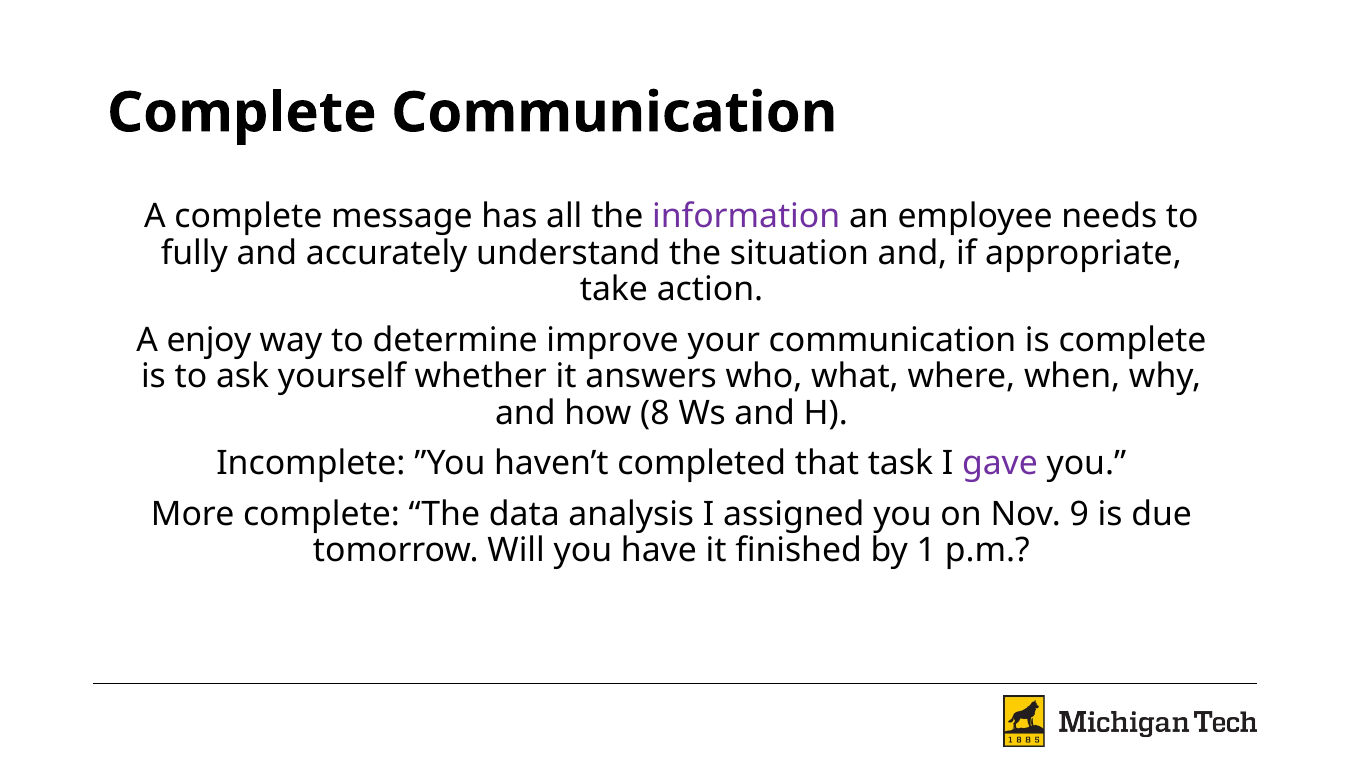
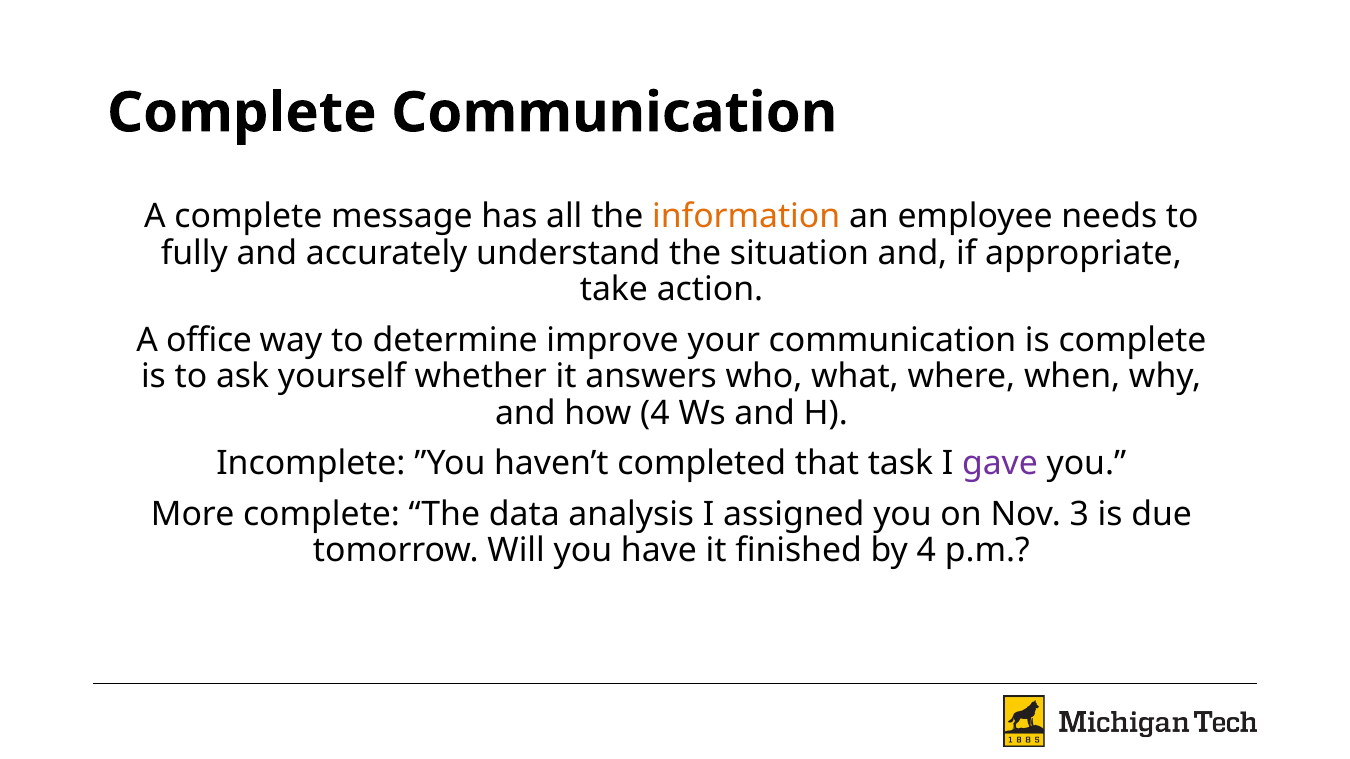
information colour: purple -> orange
enjoy: enjoy -> office
how 8: 8 -> 4
9: 9 -> 3
by 1: 1 -> 4
